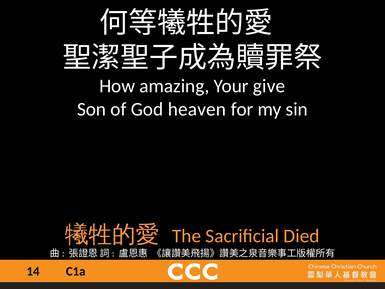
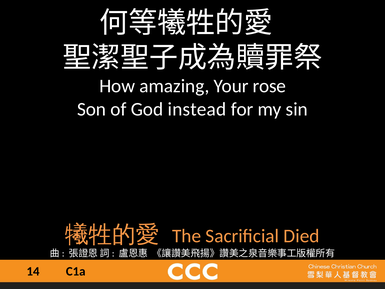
give: give -> rose
heaven: heaven -> instead
